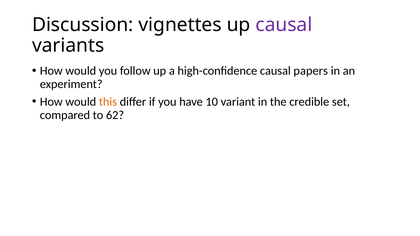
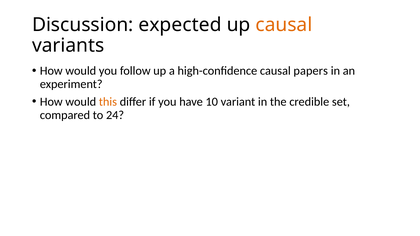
vignettes: vignettes -> expected
causal at (284, 25) colour: purple -> orange
62: 62 -> 24
